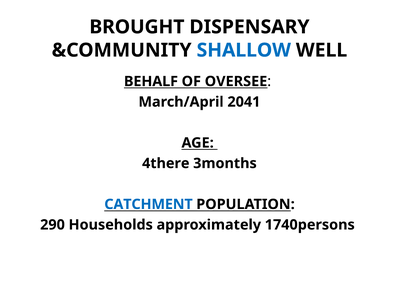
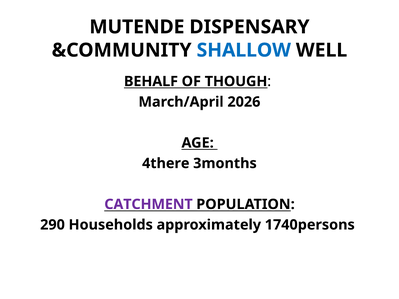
BROUGHT: BROUGHT -> MUTENDE
OVERSEE: OVERSEE -> THOUGH
2041: 2041 -> 2026
CATCHMENT colour: blue -> purple
